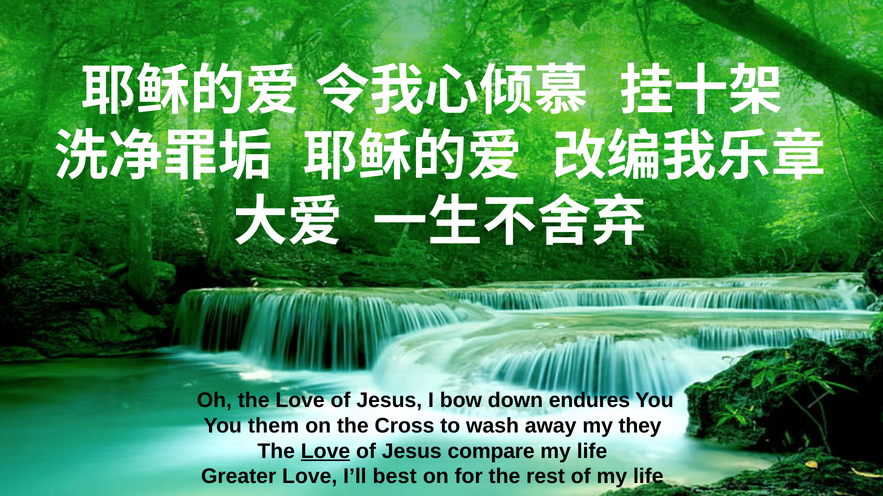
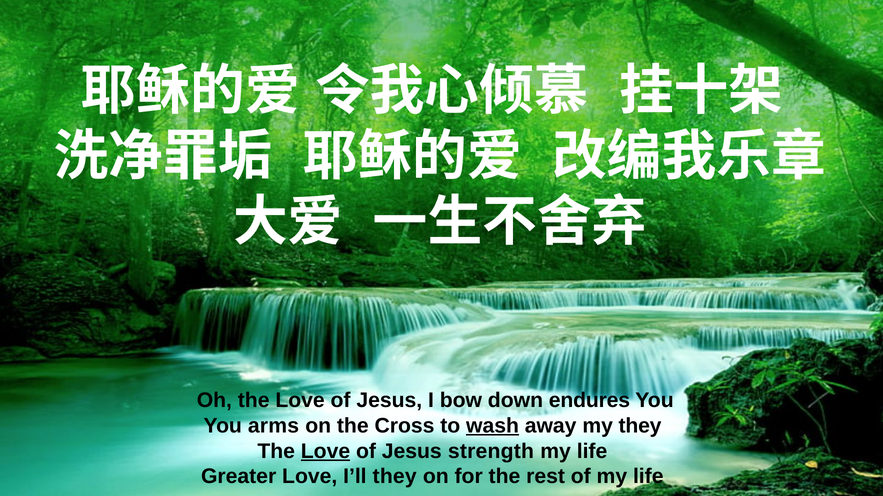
them: them -> arms
wash underline: none -> present
compare: compare -> strength
I’ll best: best -> they
